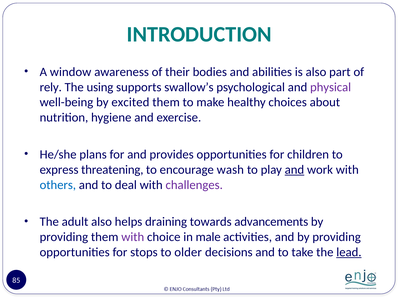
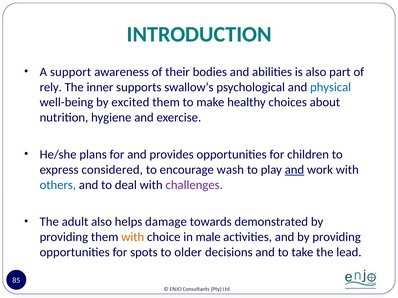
window: window -> support
using: using -> inner
physical colour: purple -> blue
threatening: threatening -> considered
draining: draining -> damage
advancements: advancements -> demonstrated
with at (133, 237) colour: purple -> orange
stops: stops -> spots
lead underline: present -> none
